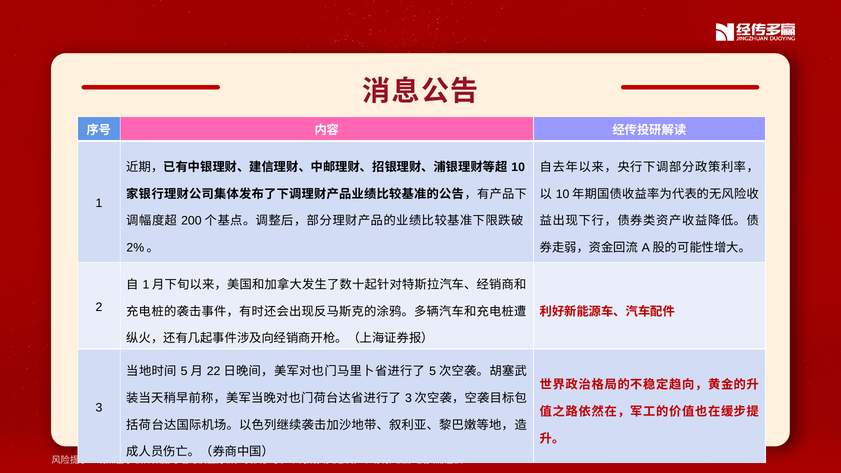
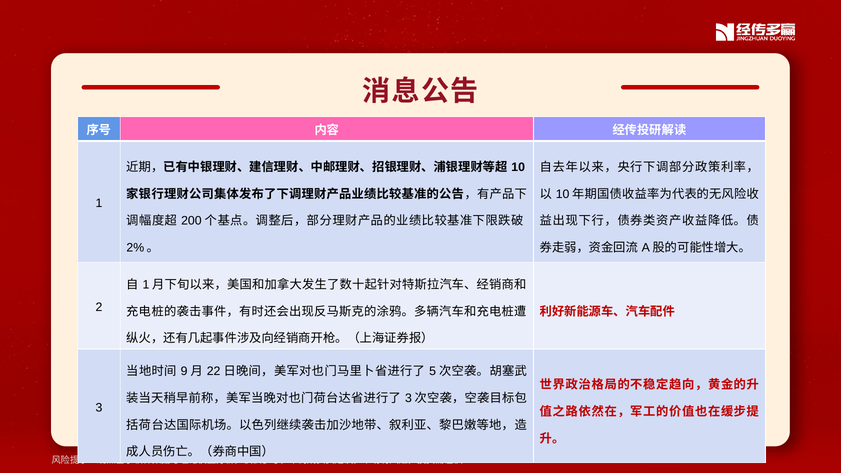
5 at (184, 371): 5 -> 9
